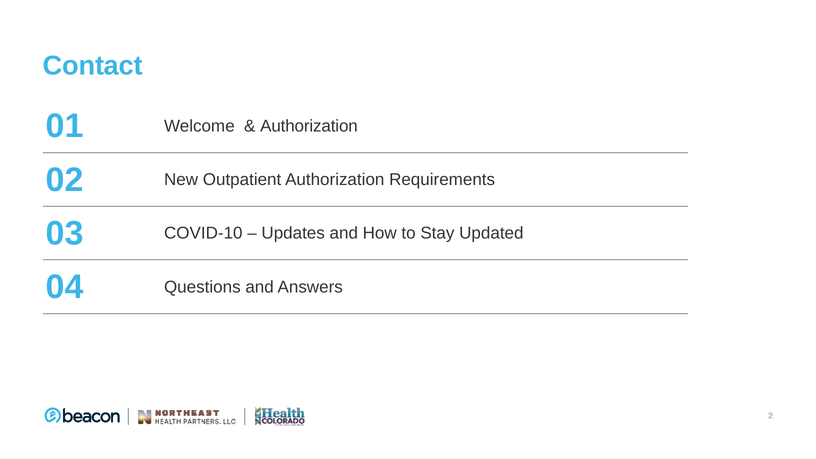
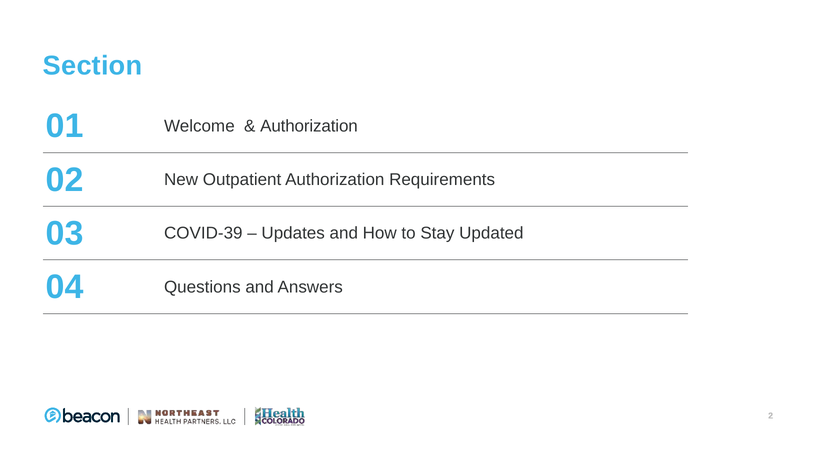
Contact: Contact -> Section
COVID-10: COVID-10 -> COVID-39
